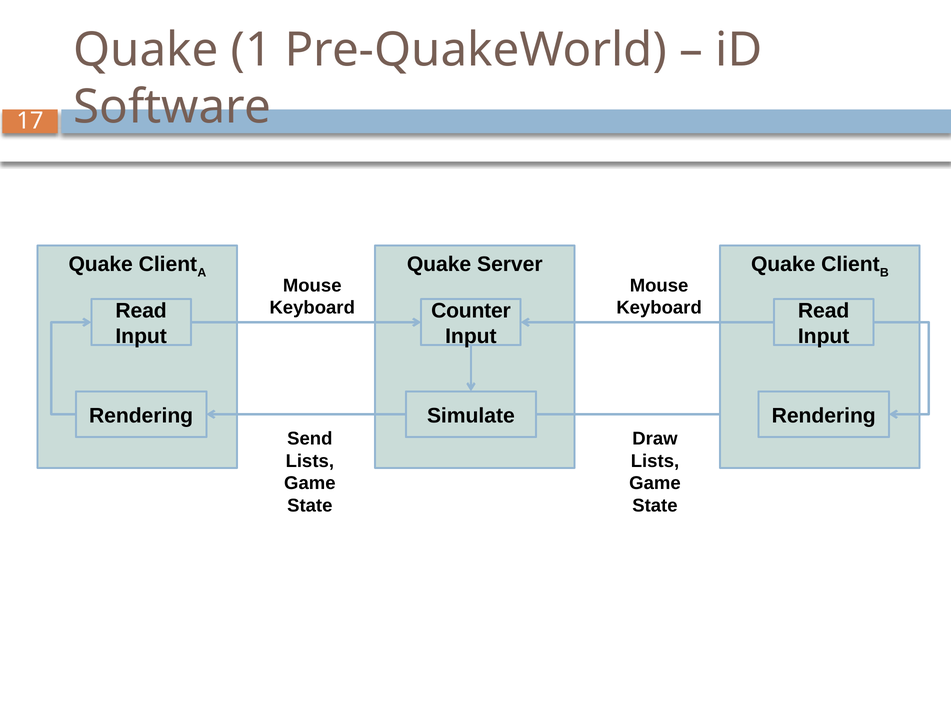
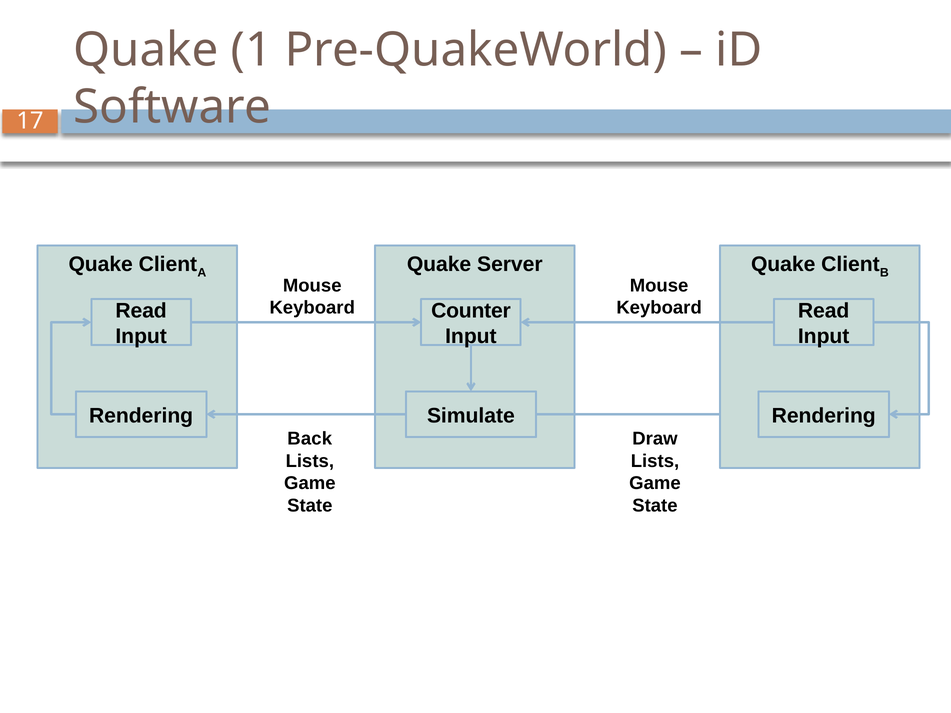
Send: Send -> Back
